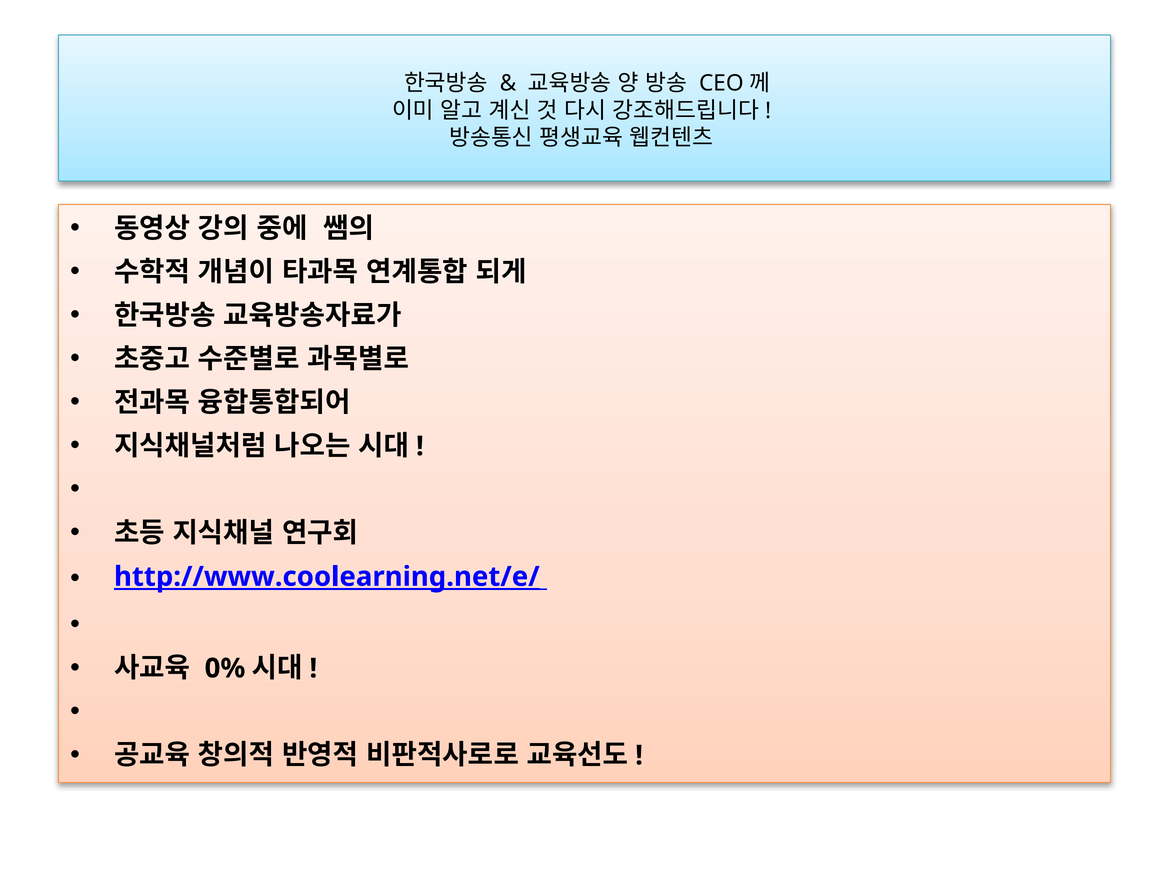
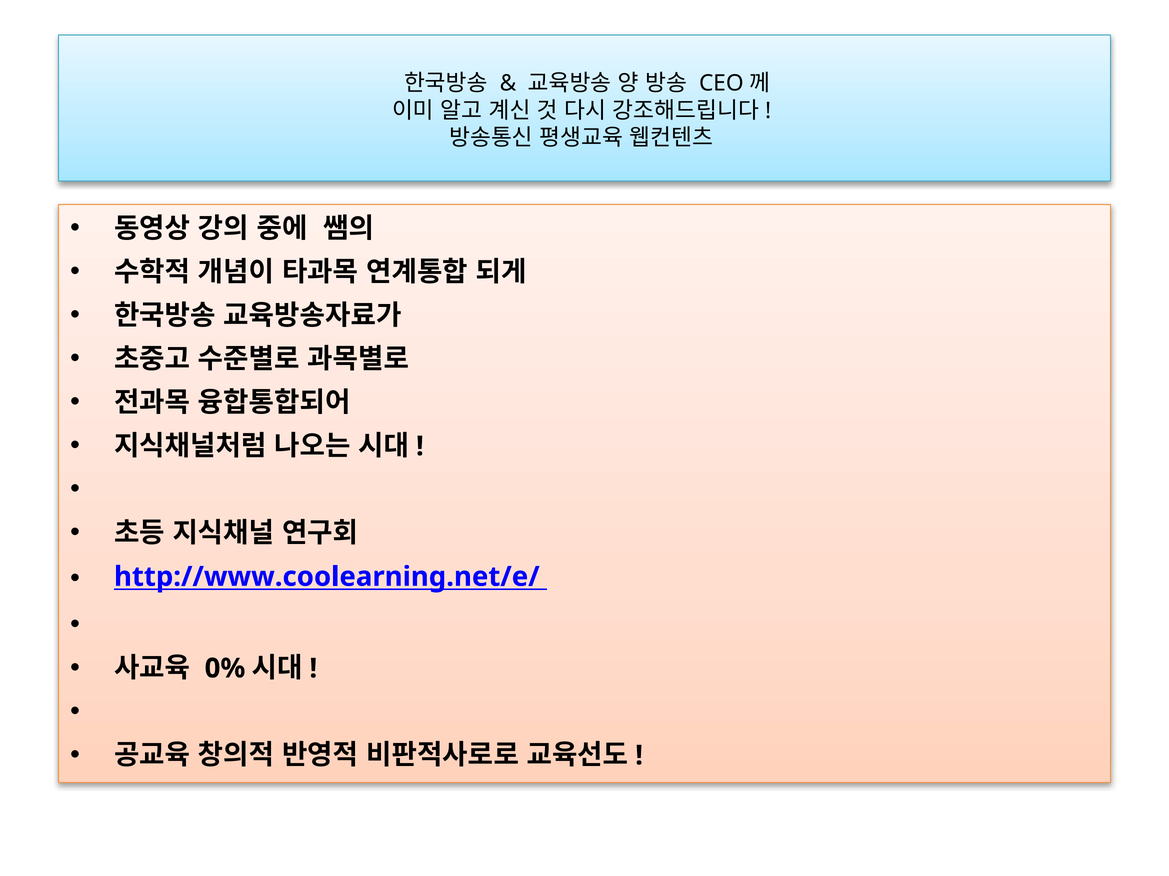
http://www.coolearning.net/e/ underline: present -> none
